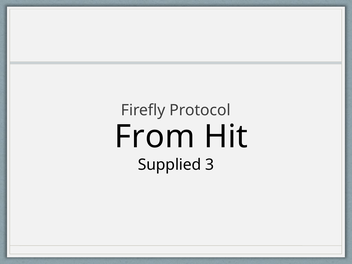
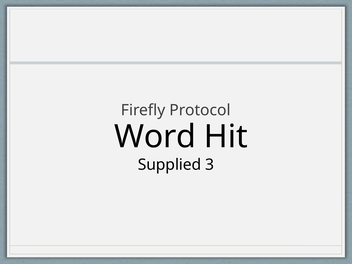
From: From -> Word
